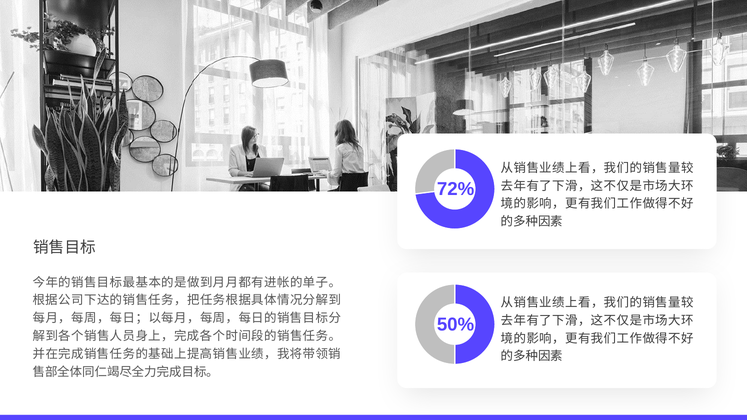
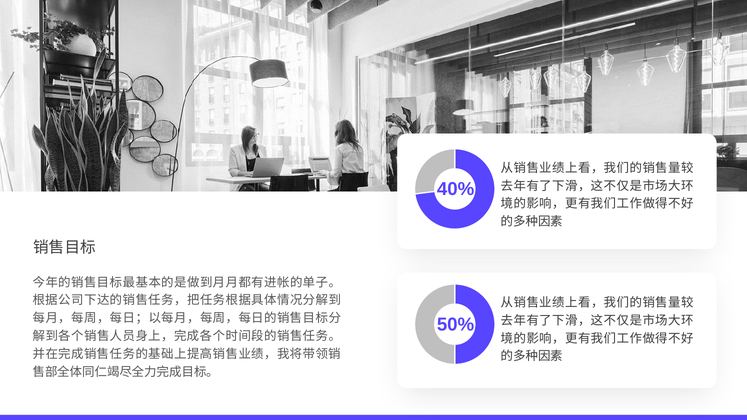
72%: 72% -> 40%
